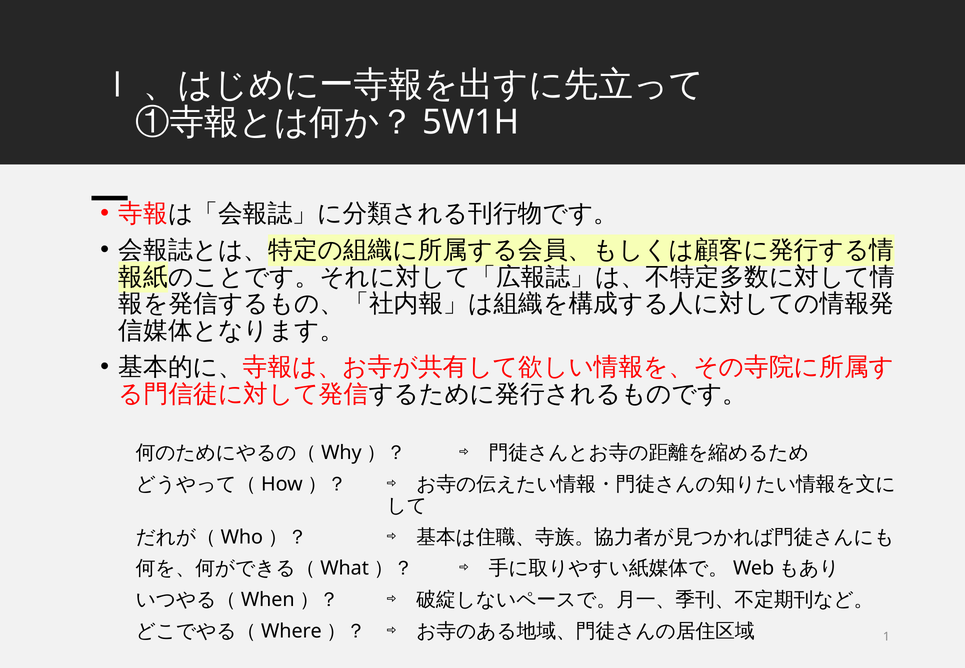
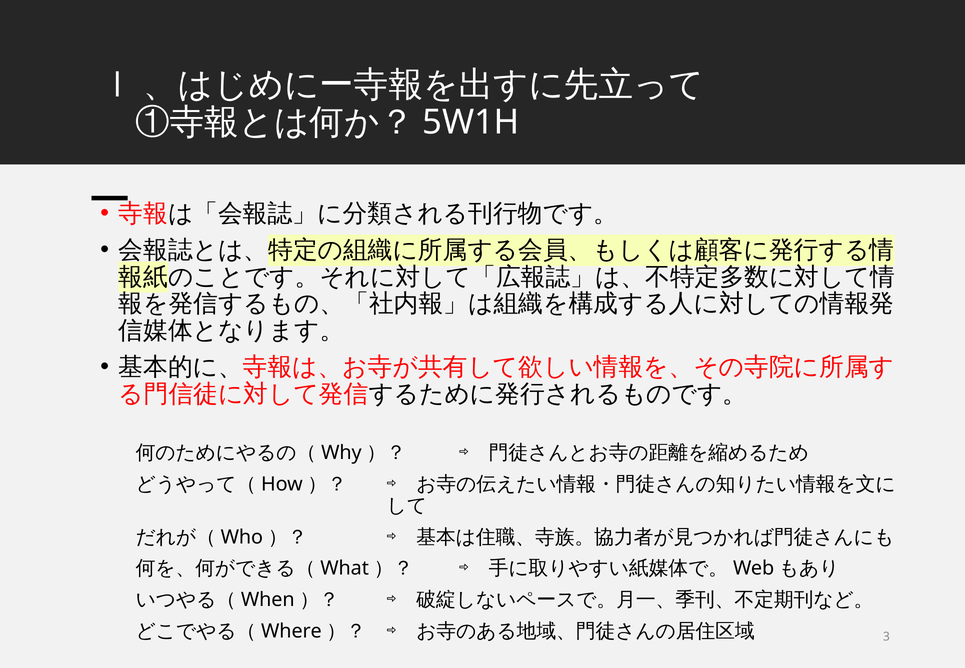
1: 1 -> 3
